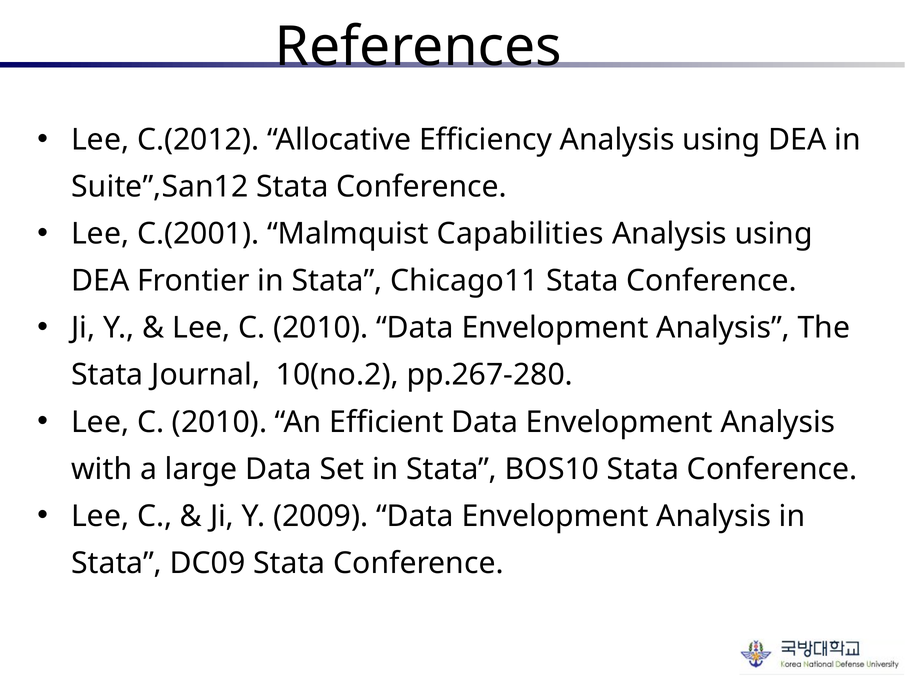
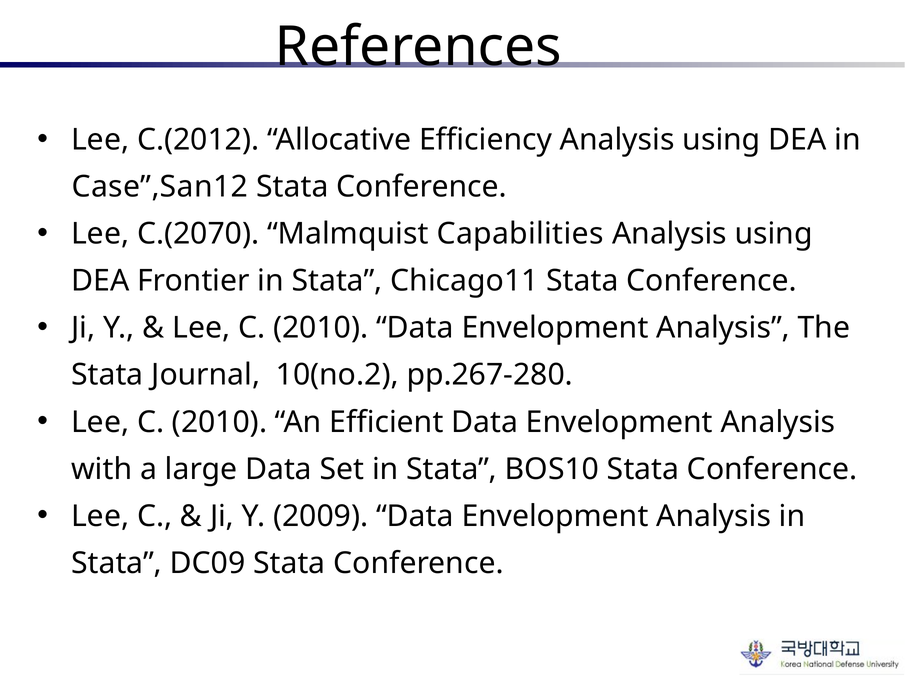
Suite”,San12: Suite”,San12 -> Case”,San12
C.(2001: C.(2001 -> C.(2070
